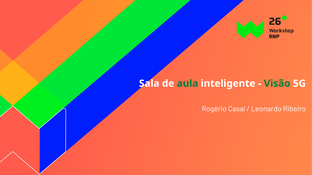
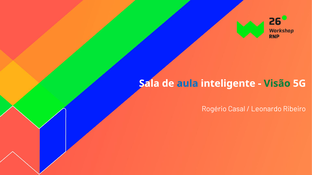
aula colour: green -> blue
